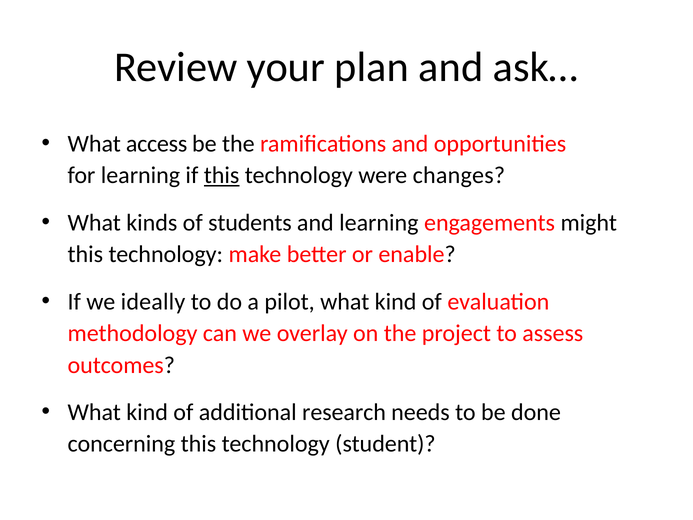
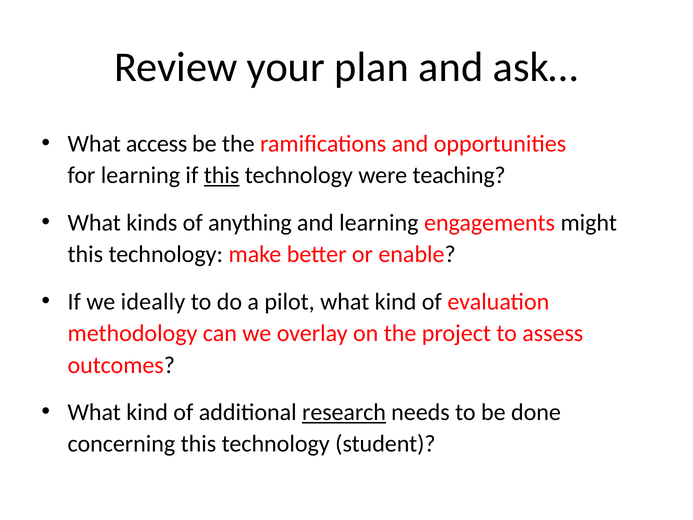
changes: changes -> teaching
students: students -> anything
research underline: none -> present
